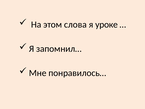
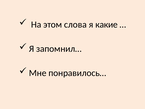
уроке: уроке -> какие
